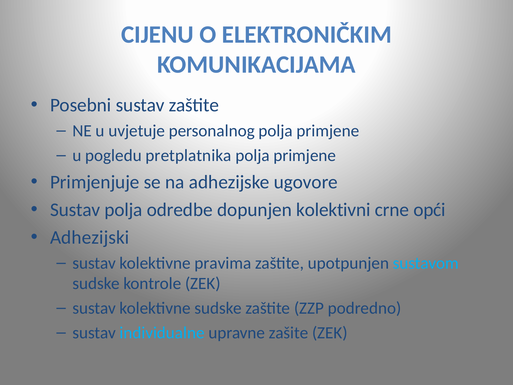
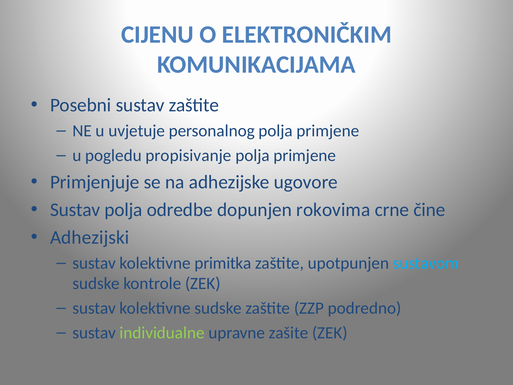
pretplatnika: pretplatnika -> propisivanje
kolektivni: kolektivni -> rokovima
opći: opći -> čine
pravima: pravima -> primitka
individualne colour: light blue -> light green
